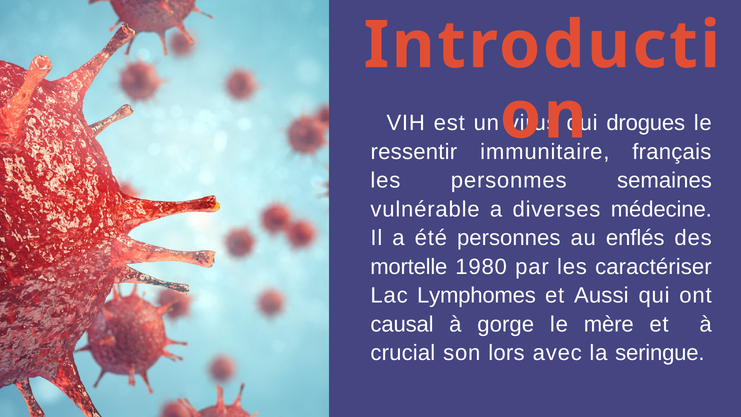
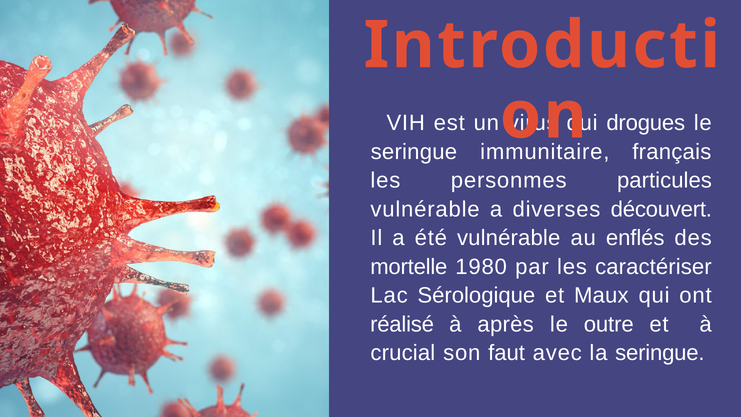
ressentir at (414, 152): ressentir -> seringue
semaines: semaines -> particules
médecine: médecine -> découvert
été personnes: personnes -> vulnérable
Lymphomes: Lymphomes -> Sérologique
Aussi: Aussi -> Maux
causal: causal -> réalisé
gorge: gorge -> après
mère: mère -> outre
lors: lors -> faut
